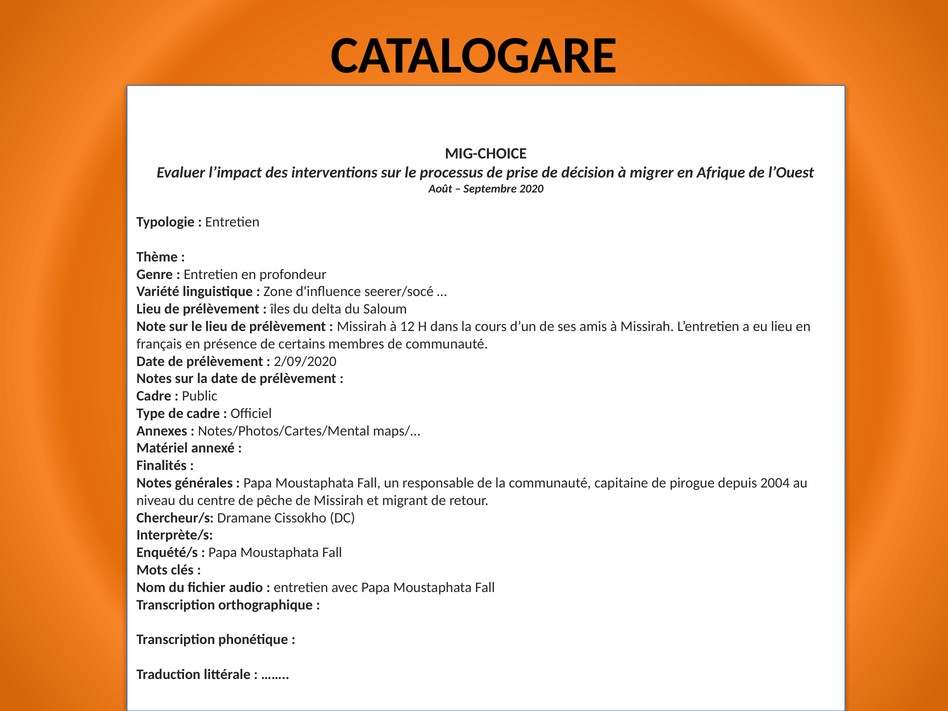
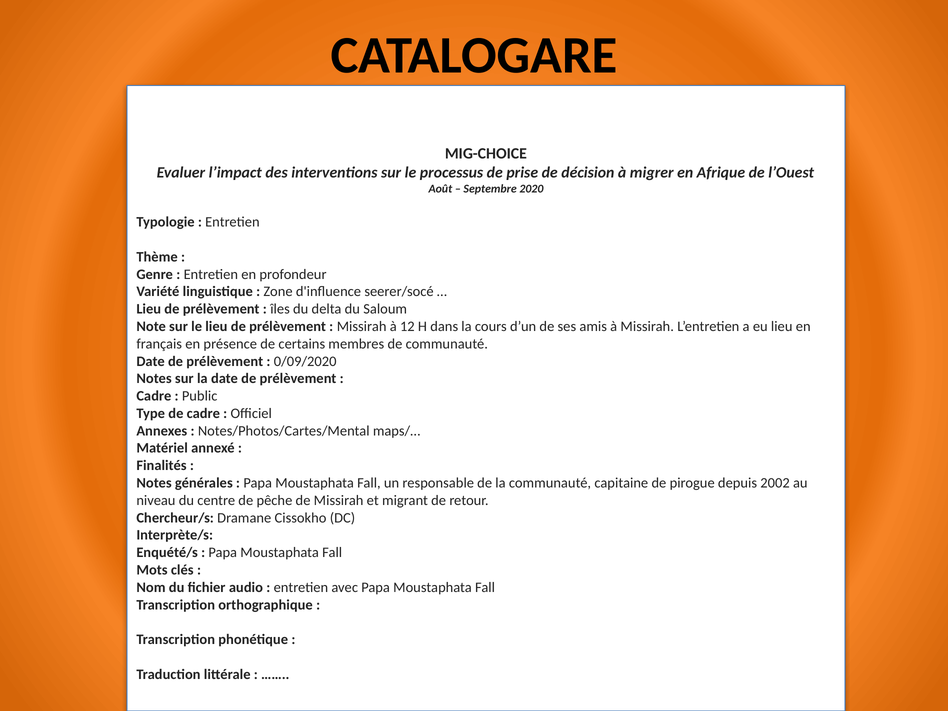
2/09/2020: 2/09/2020 -> 0/09/2020
2004: 2004 -> 2002
